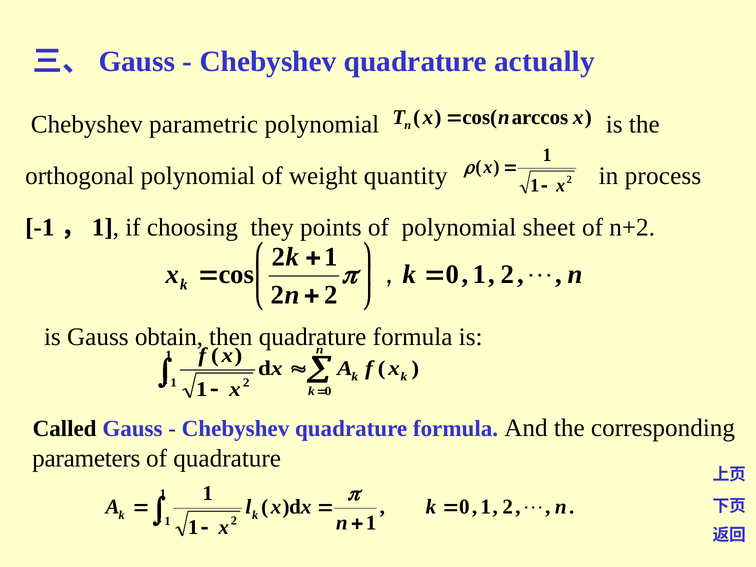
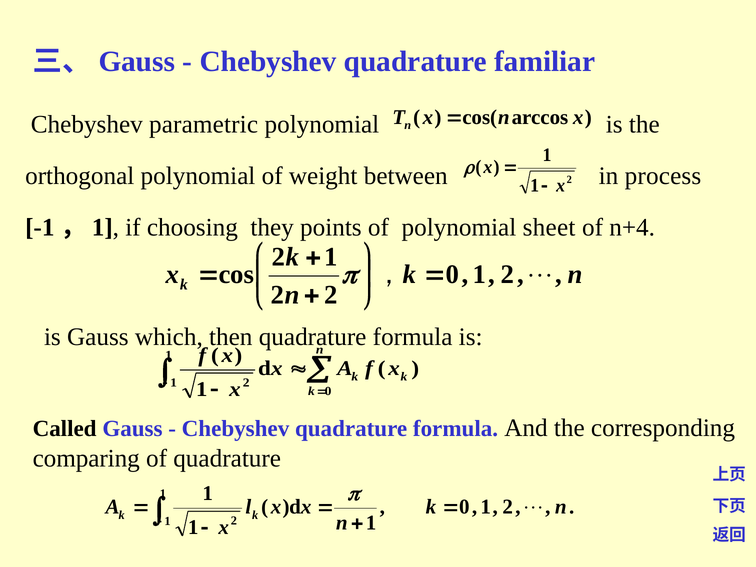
actually: actually -> familiar
quantity: quantity -> between
n+2: n+2 -> n+4
obtain: obtain -> which
parameters: parameters -> comparing
